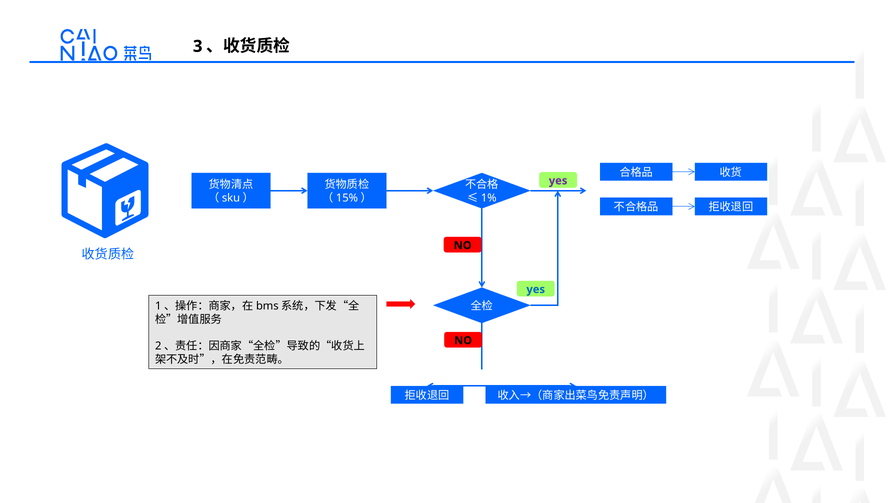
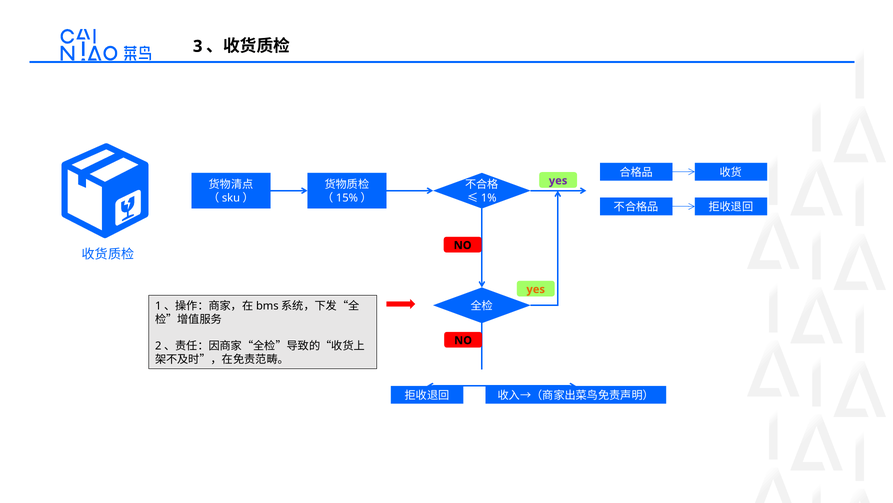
yes at (536, 289) colour: blue -> orange
